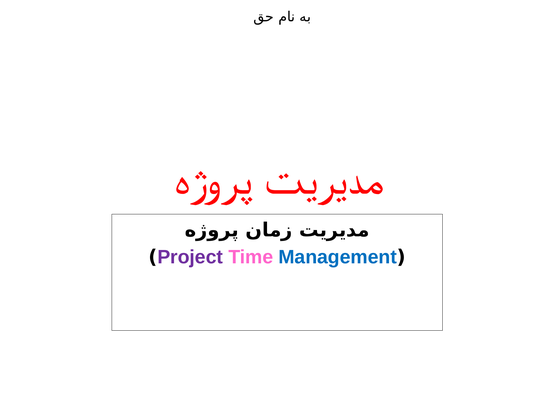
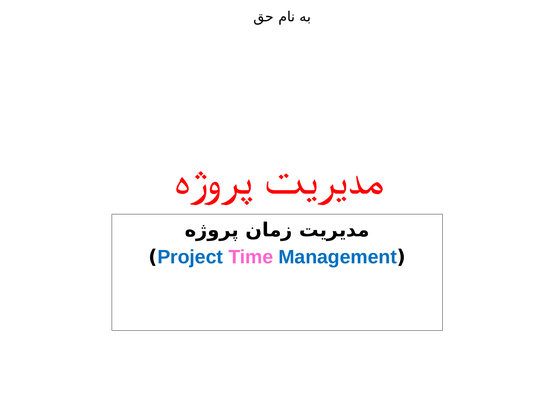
Project colour: purple -> blue
